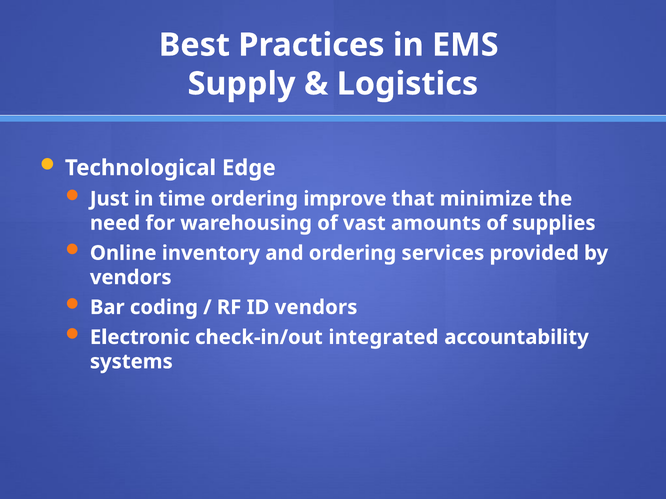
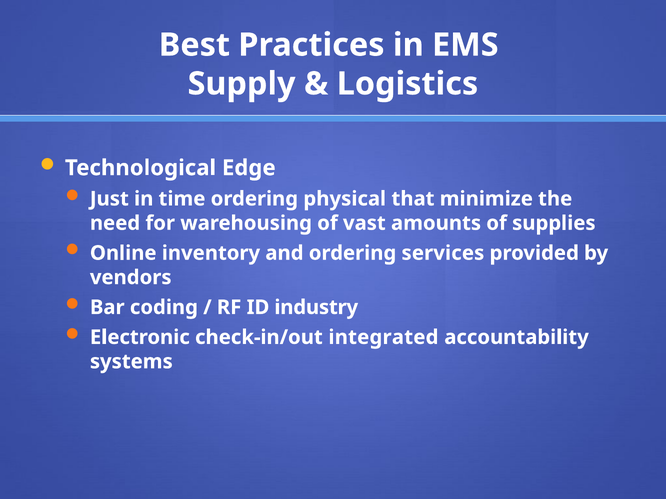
improve: improve -> physical
ID vendors: vendors -> industry
